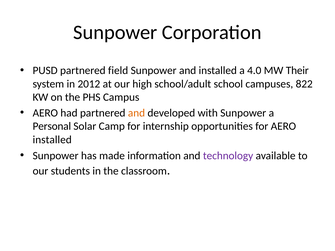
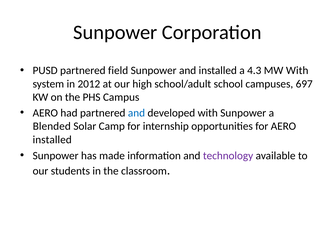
4.0: 4.0 -> 4.3
MW Their: Their -> With
822: 822 -> 697
and at (136, 113) colour: orange -> blue
Personal: Personal -> Blended
